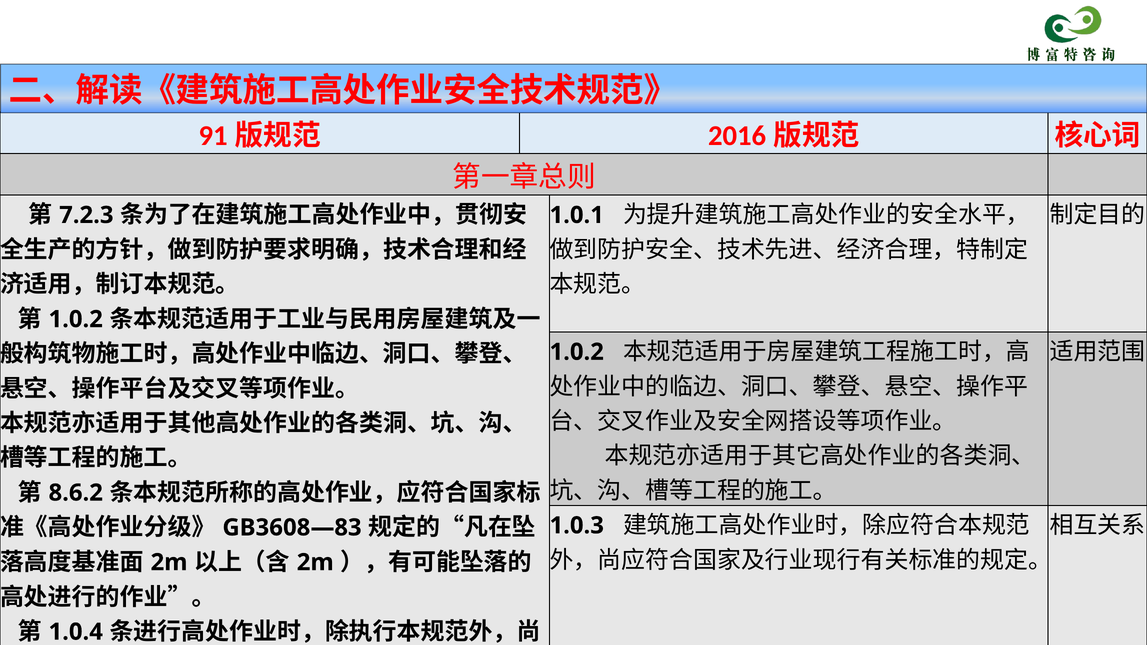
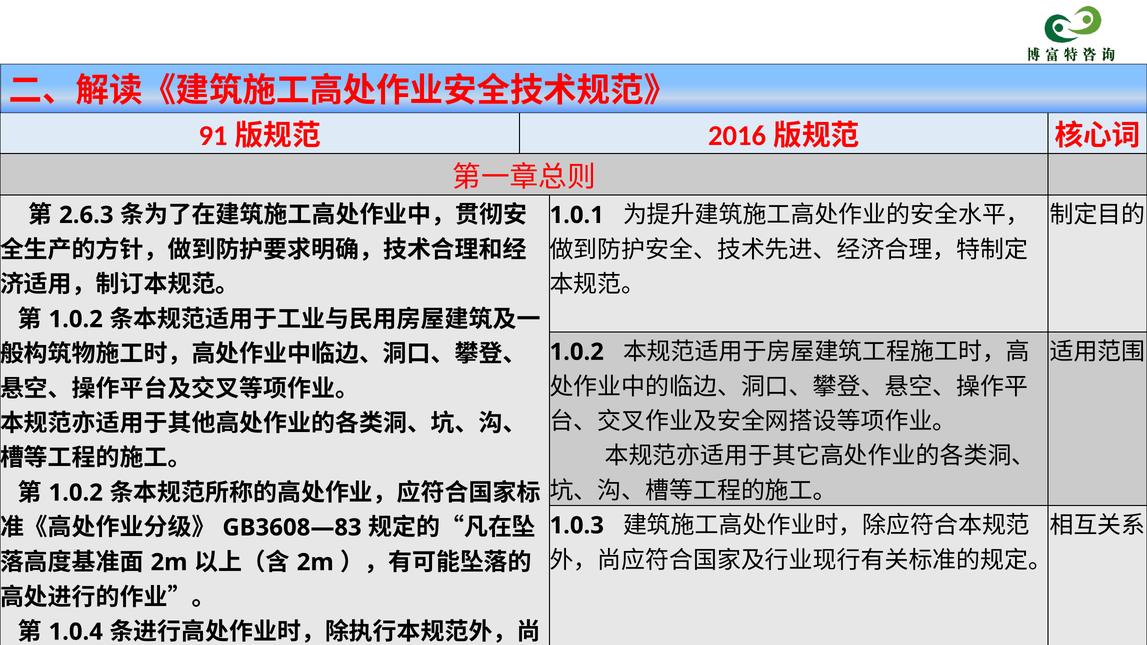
7.2.3: 7.2.3 -> 2.6.3
8.6.2 at (76, 493): 8.6.2 -> 1.0.2
